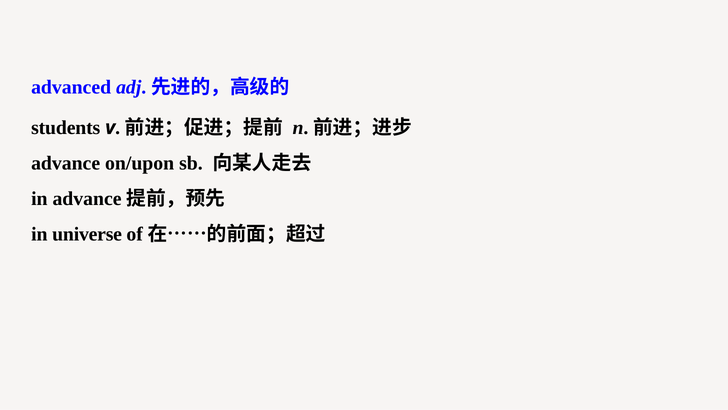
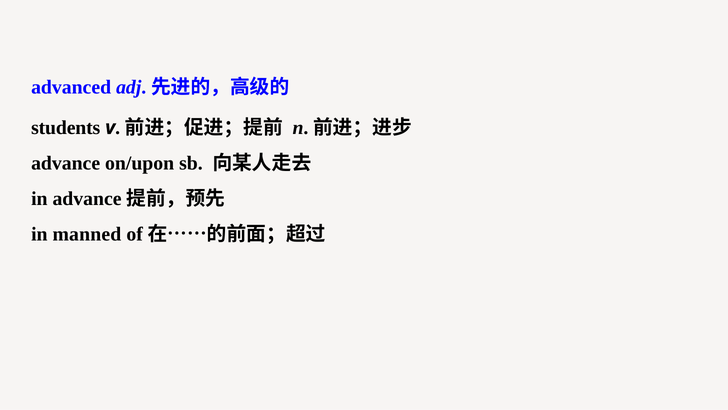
universe: universe -> manned
